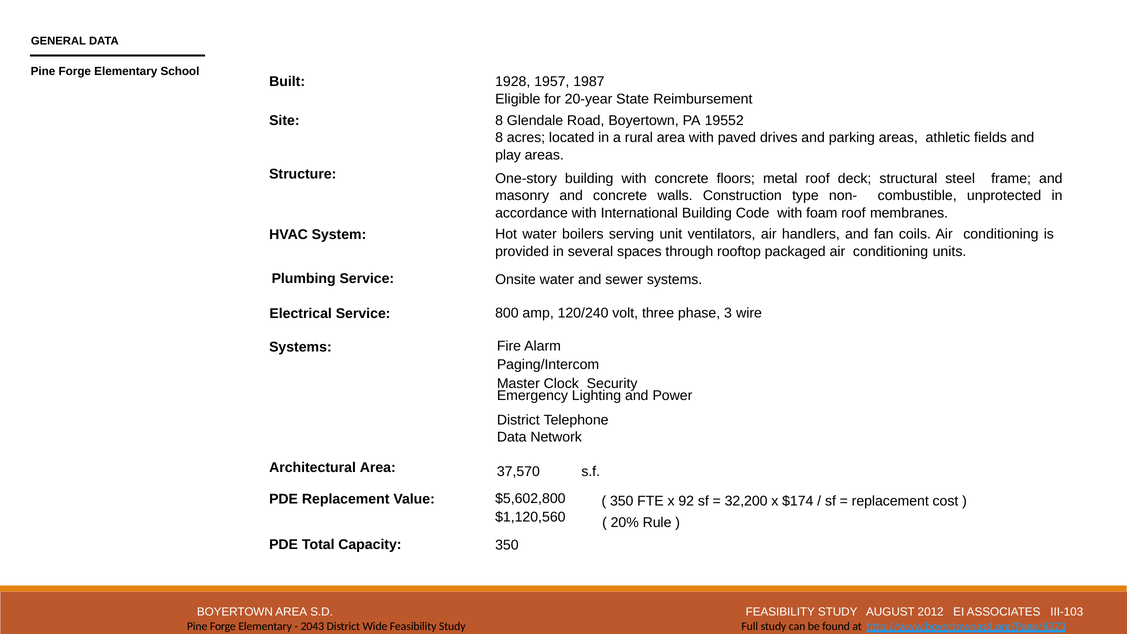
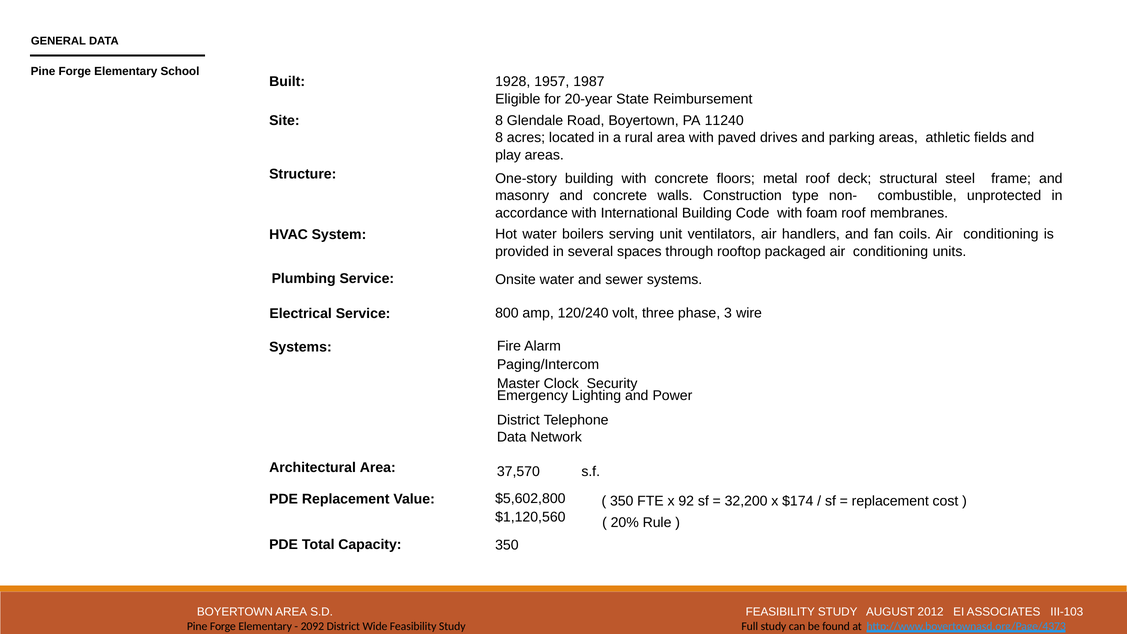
19552: 19552 -> 11240
2043: 2043 -> 2092
